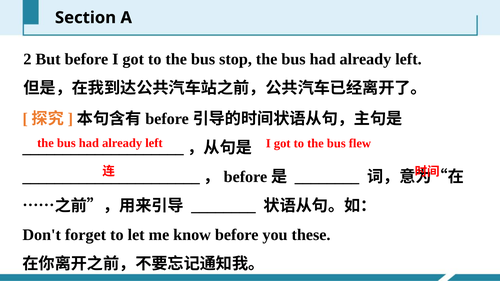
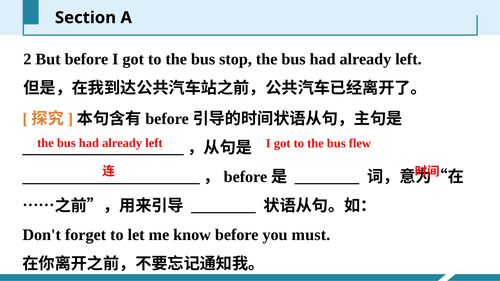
these: these -> must
